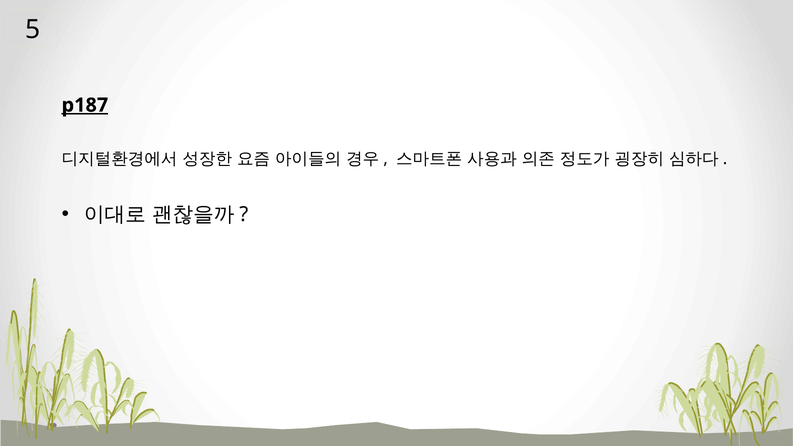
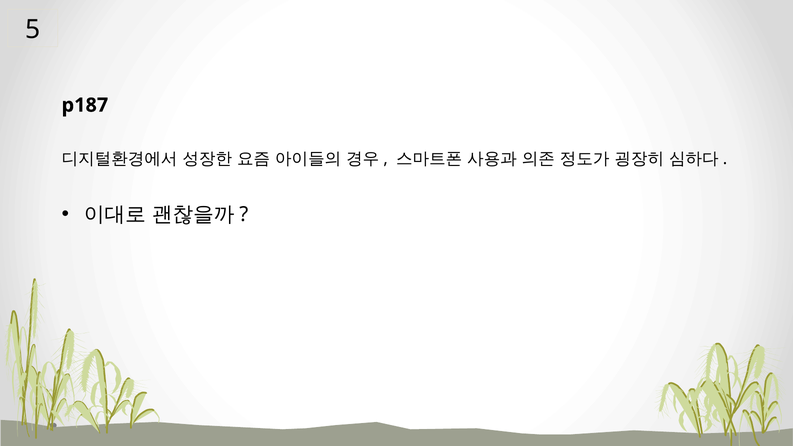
p187 underline: present -> none
